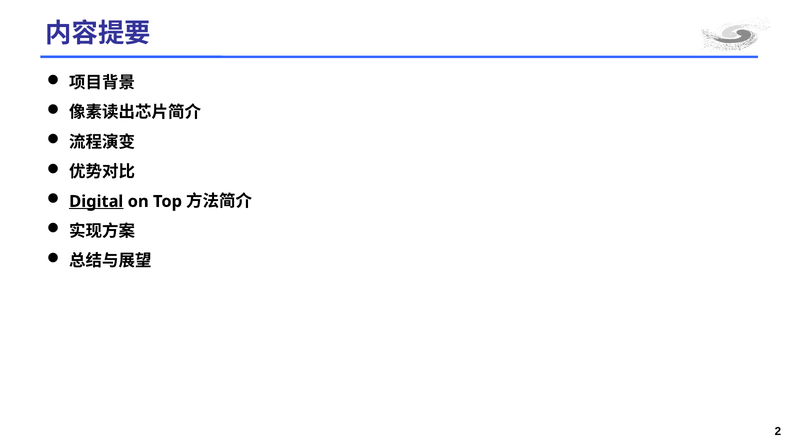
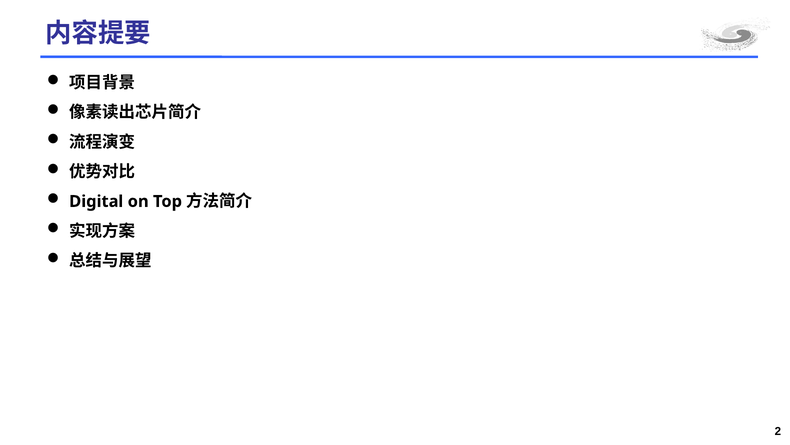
Digital underline: present -> none
